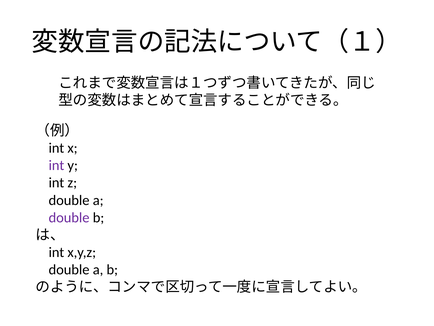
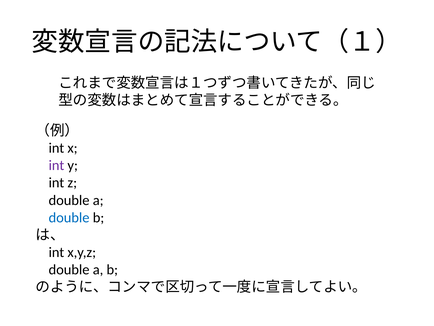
double at (69, 217) colour: purple -> blue
